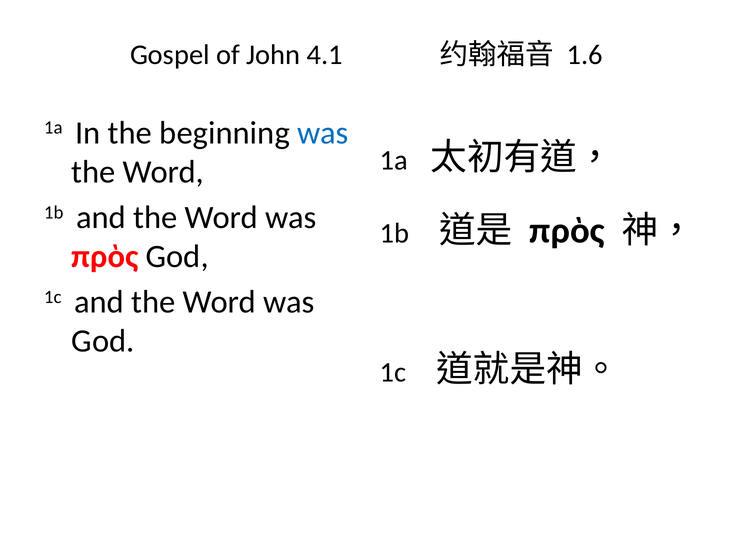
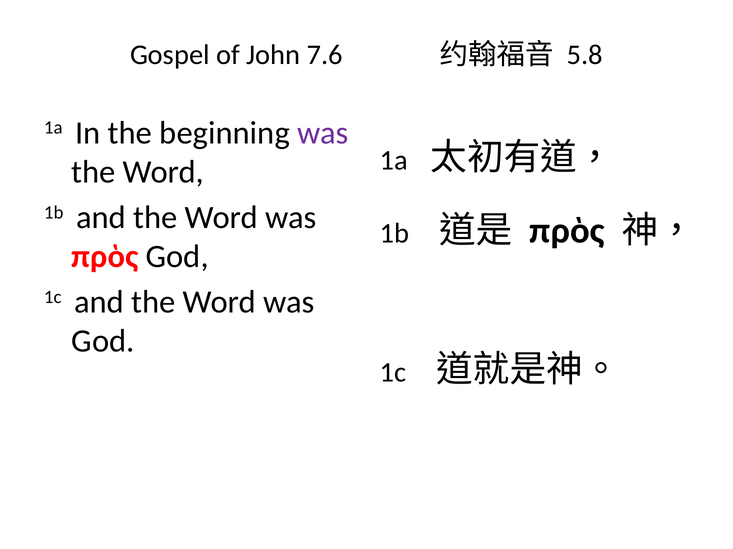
4.1: 4.1 -> 7.6
1.6: 1.6 -> 5.8
was at (323, 133) colour: blue -> purple
